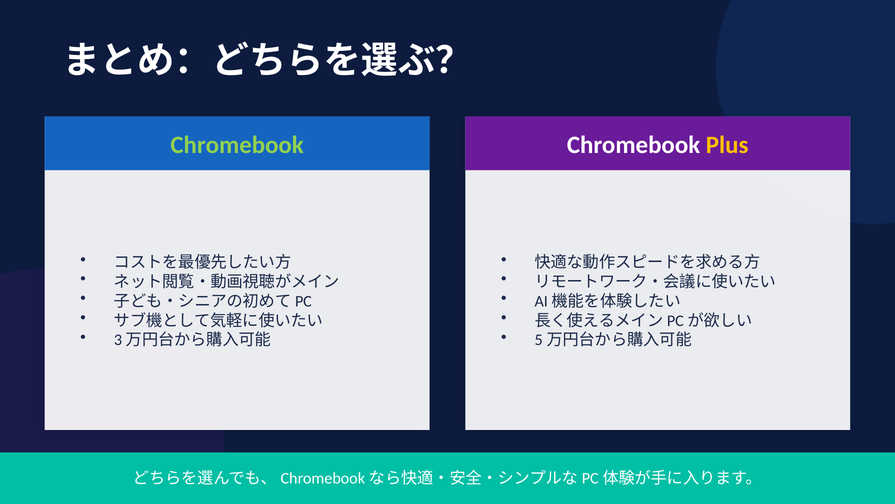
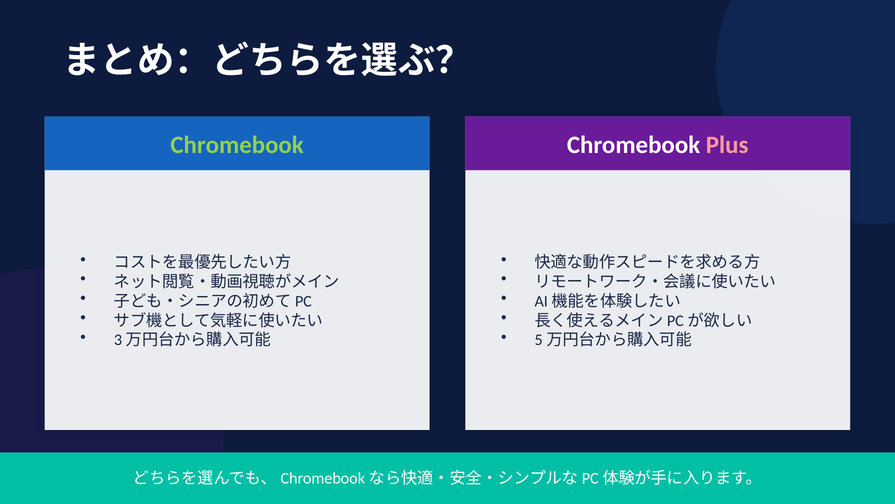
Plus colour: yellow -> pink
